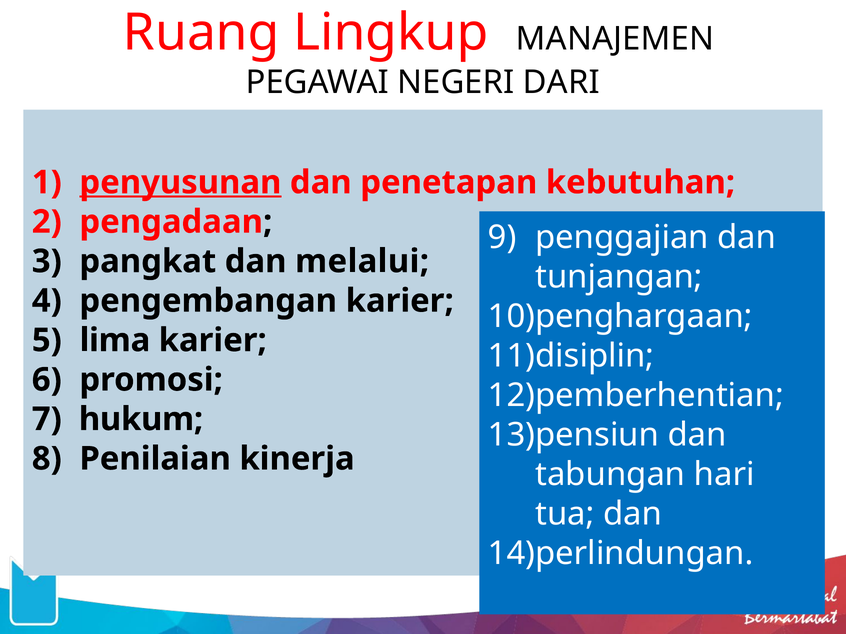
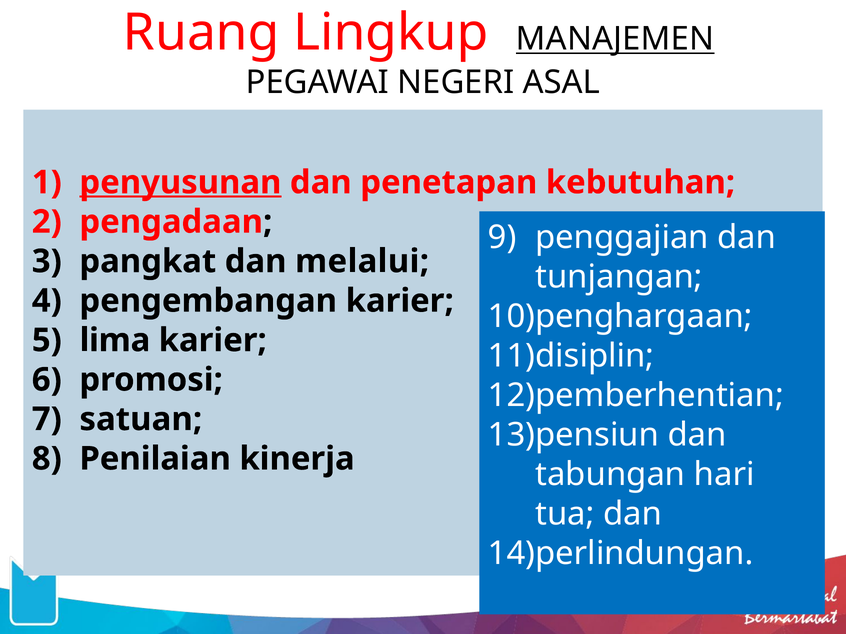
MANAJEMEN underline: none -> present
DARI: DARI -> ASAL
hukum: hukum -> satuan
